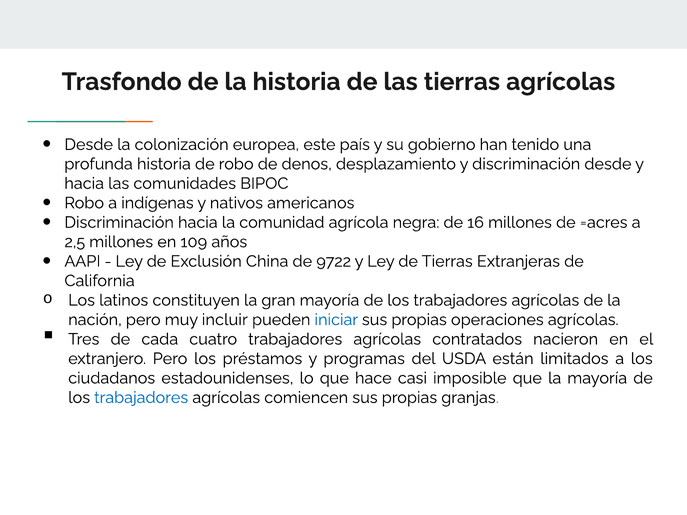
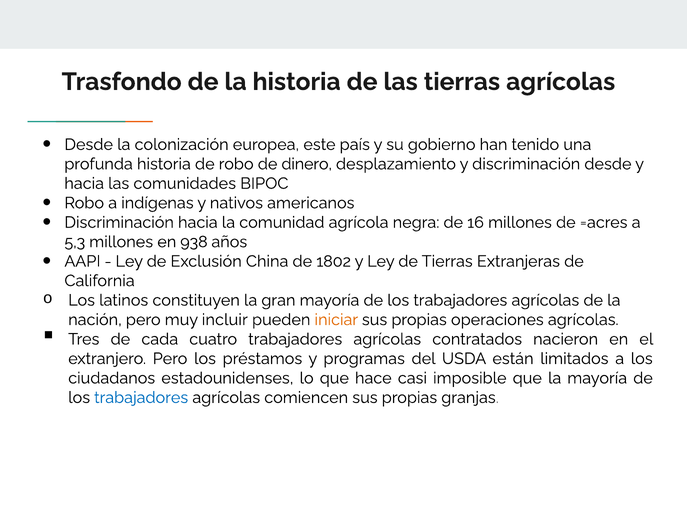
denos: denos -> dinero
2,5: 2,5 -> 5,3
109: 109 -> 938
9722: 9722 -> 1802
iniciar colour: blue -> orange
